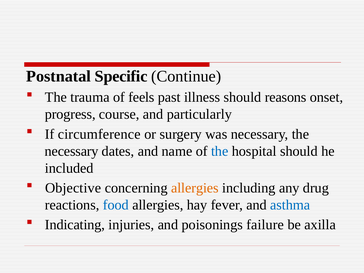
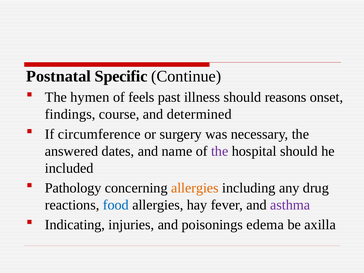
trauma: trauma -> hymen
progress: progress -> findings
particularly: particularly -> determined
necessary at (72, 151): necessary -> answered
the at (220, 151) colour: blue -> purple
Objective: Objective -> Pathology
asthma colour: blue -> purple
failure: failure -> edema
